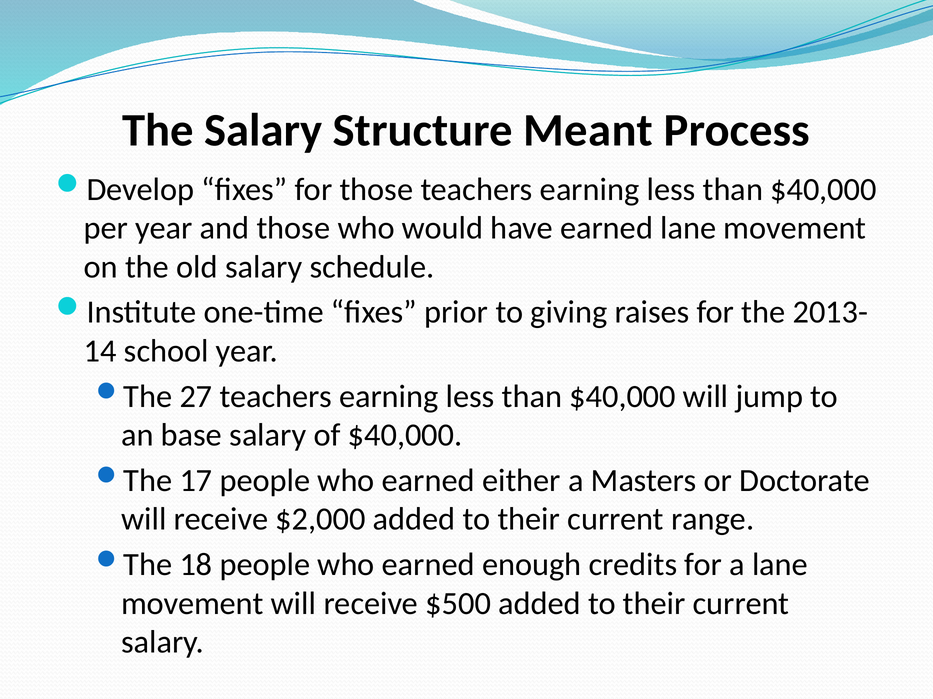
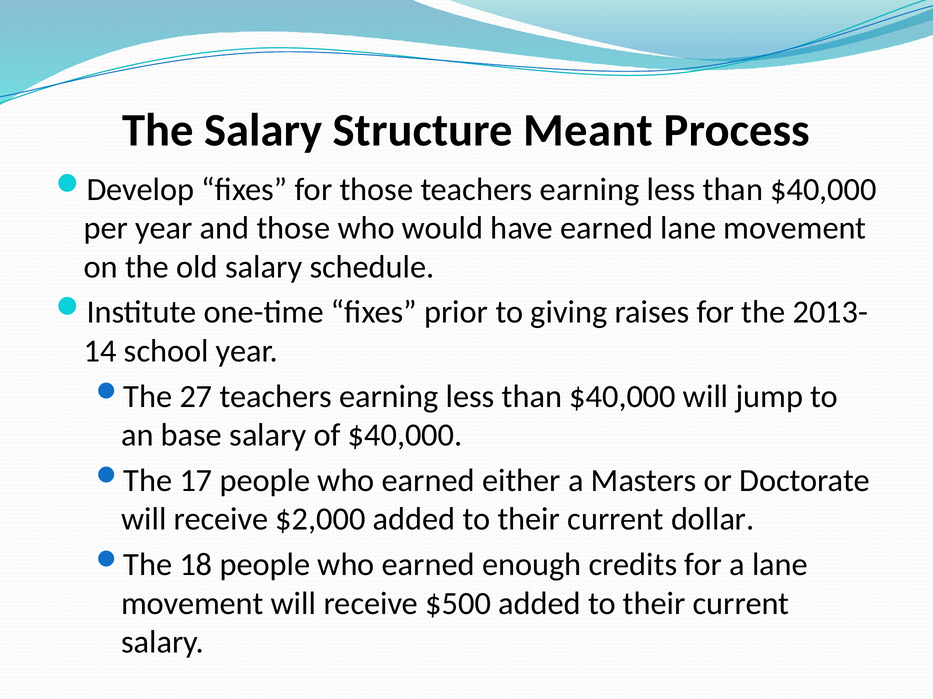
range: range -> dollar
